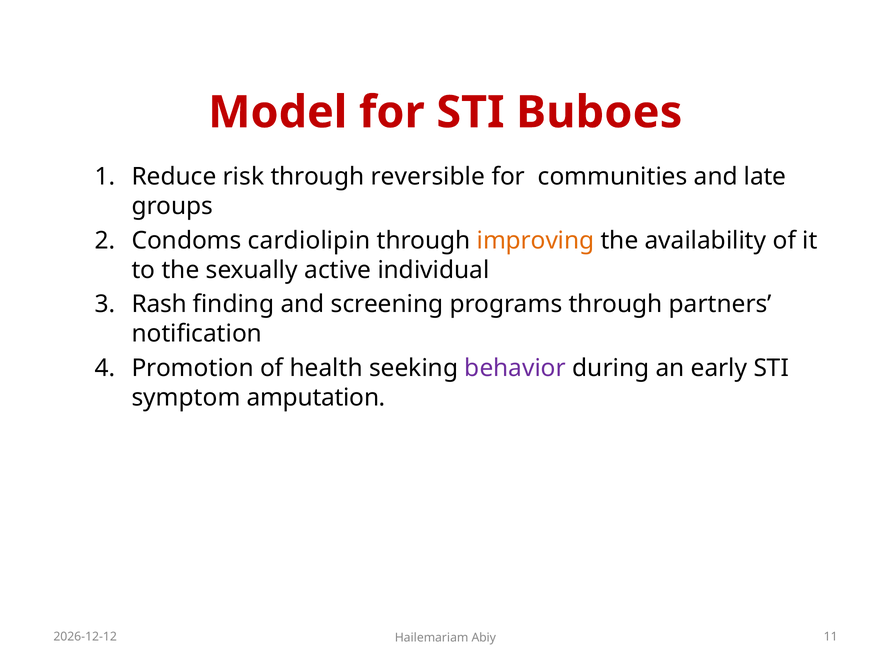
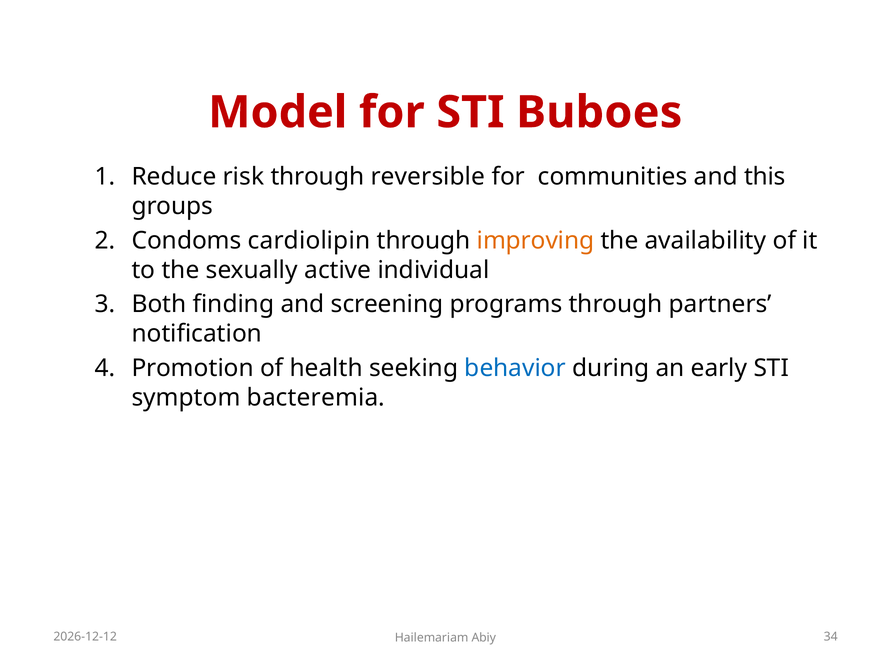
late: late -> this
Rash: Rash -> Both
behavior colour: purple -> blue
amputation: amputation -> bacteremia
11: 11 -> 34
